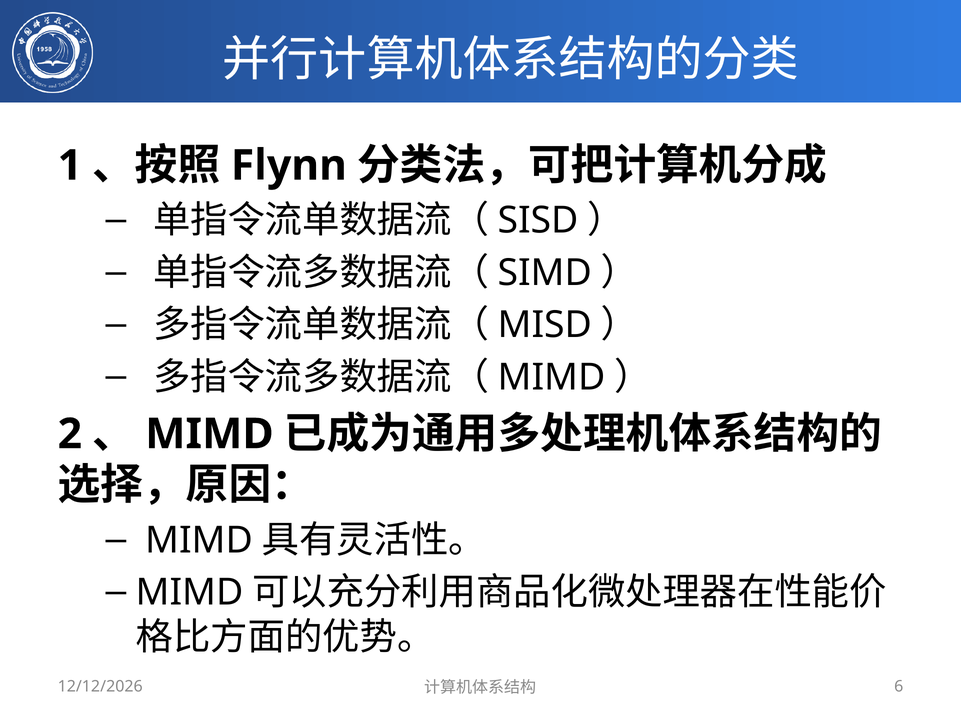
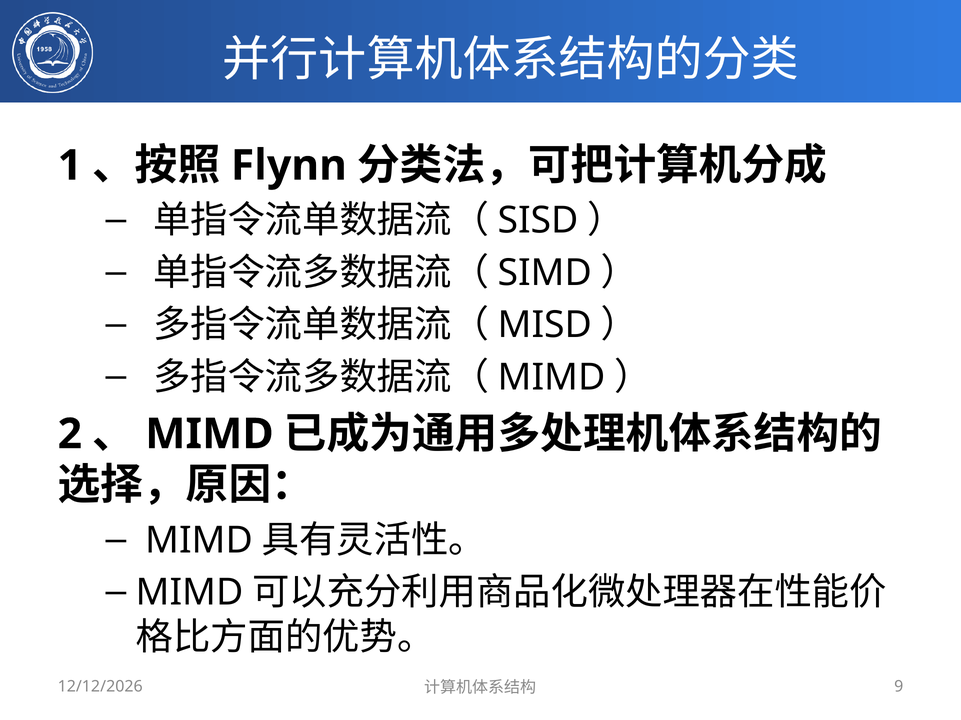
6: 6 -> 9
